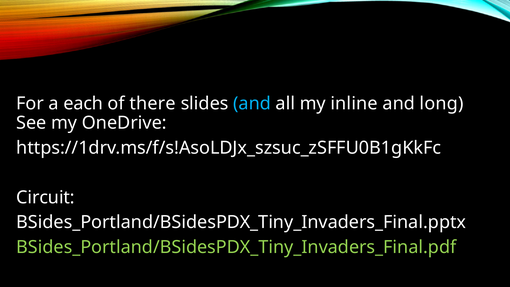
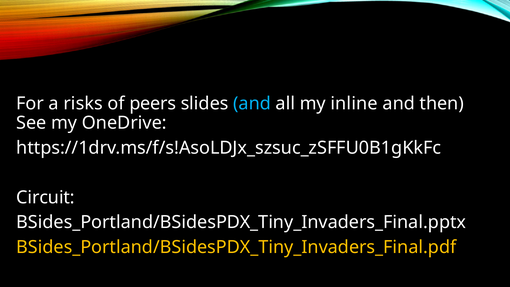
each: each -> risks
there: there -> peers
long: long -> then
BSides_Portland/BSidesPDX_Tiny_Invaders_Final.pdf colour: light green -> yellow
